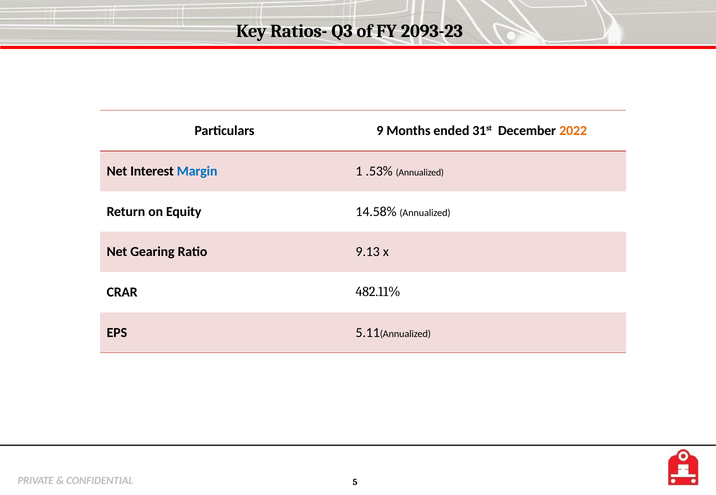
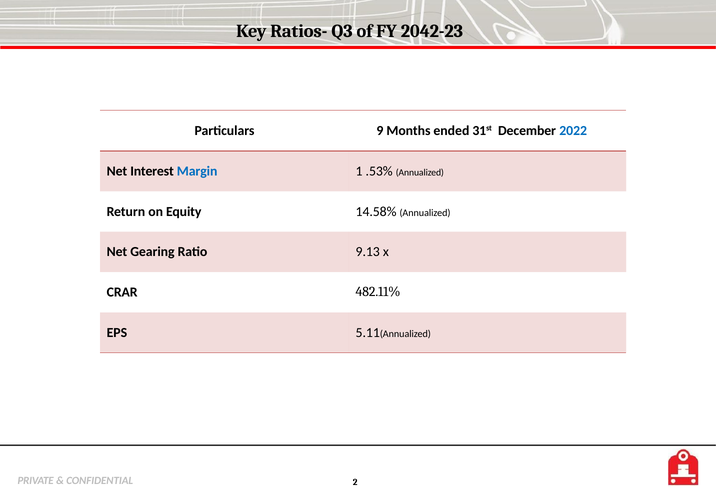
2093-23: 2093-23 -> 2042-23
2022 colour: orange -> blue
5: 5 -> 2
